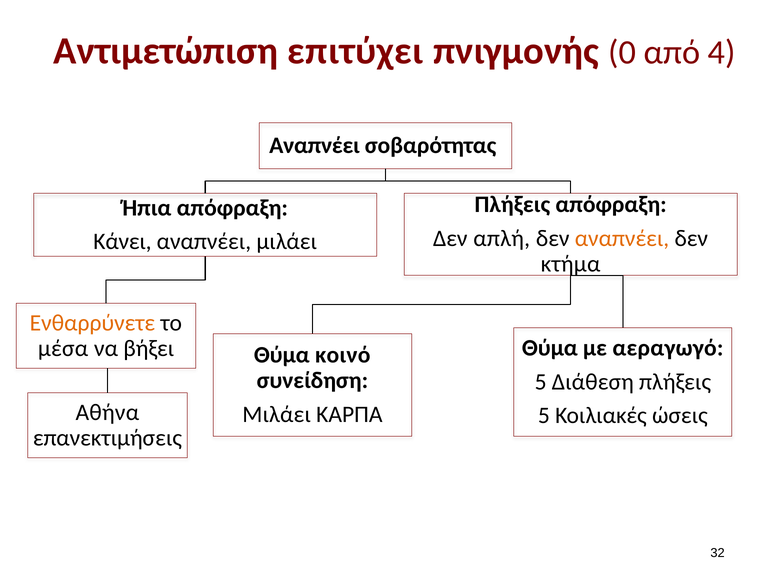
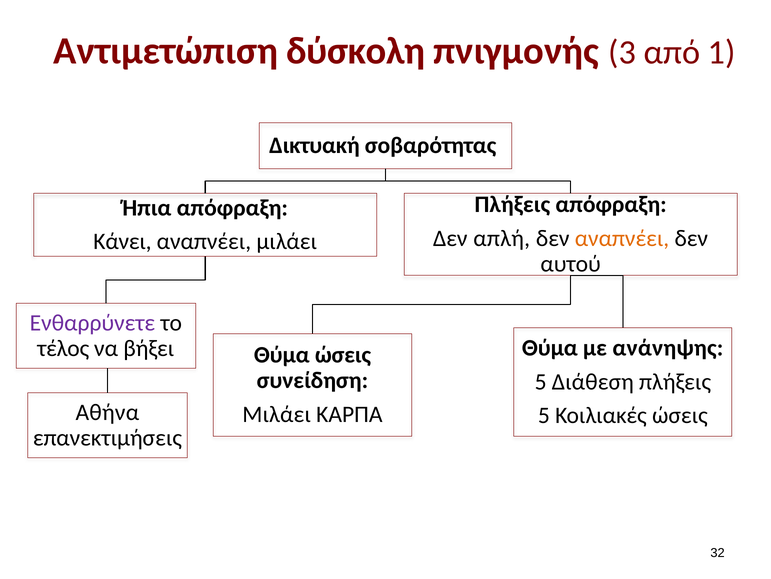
επιτύχει: επιτύχει -> δύσκολη
0: 0 -> 3
4: 4 -> 1
Αναπνέει at (314, 145): Αναπνέει -> Δικτυακή
κτήμα: κτήμα -> αυτού
Ενθαρρύνετε colour: orange -> purple
αεραγωγό: αεραγωγό -> ανάνηψης
μέσα: μέσα -> τέλος
Θύμα κοινό: κοινό -> ώσεις
